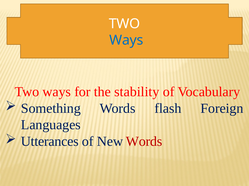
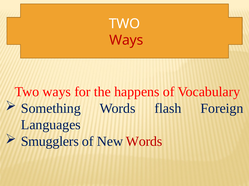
Ways at (126, 40) colour: blue -> red
stability: stability -> happens
Utterances: Utterances -> Smugglers
